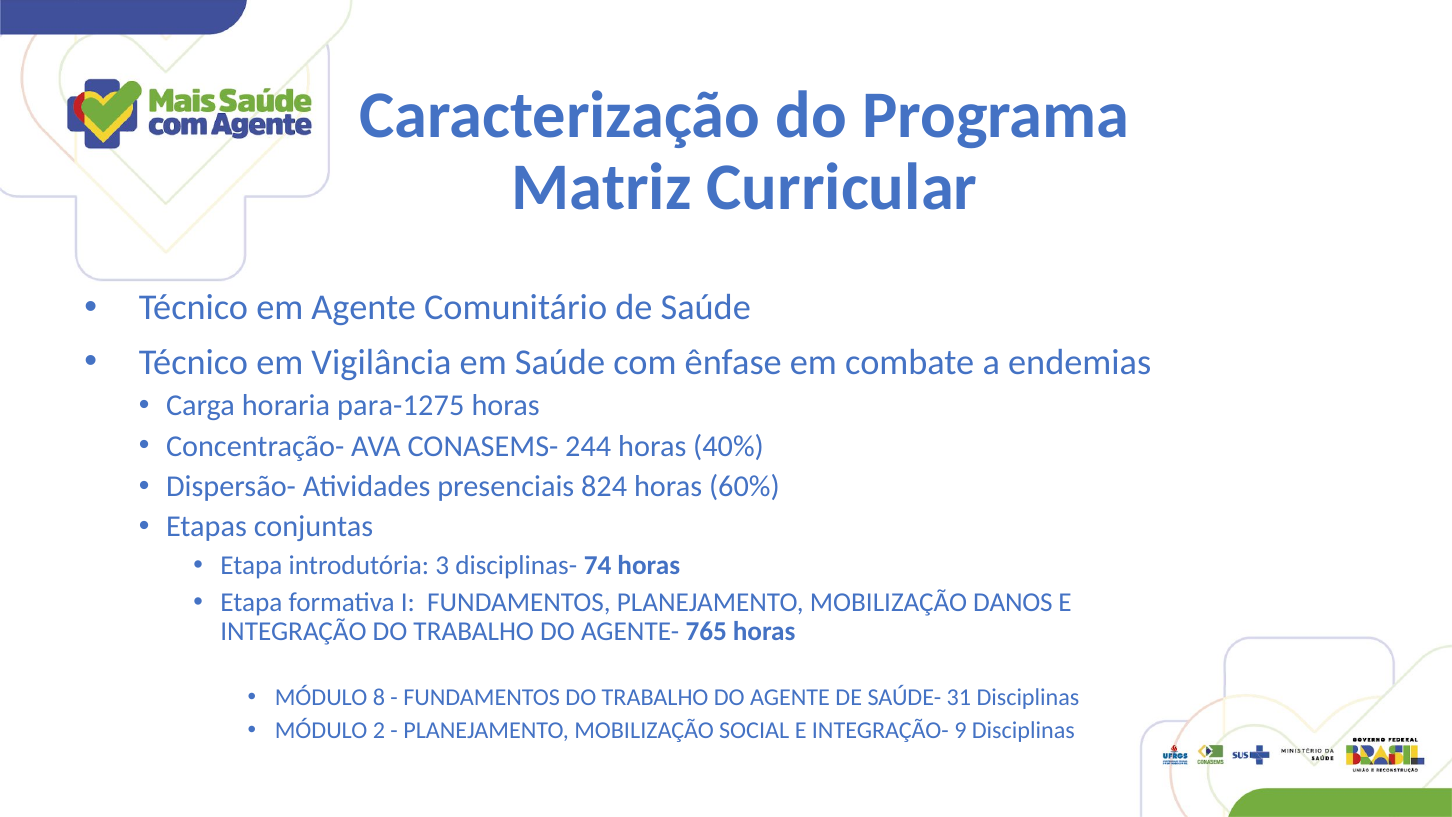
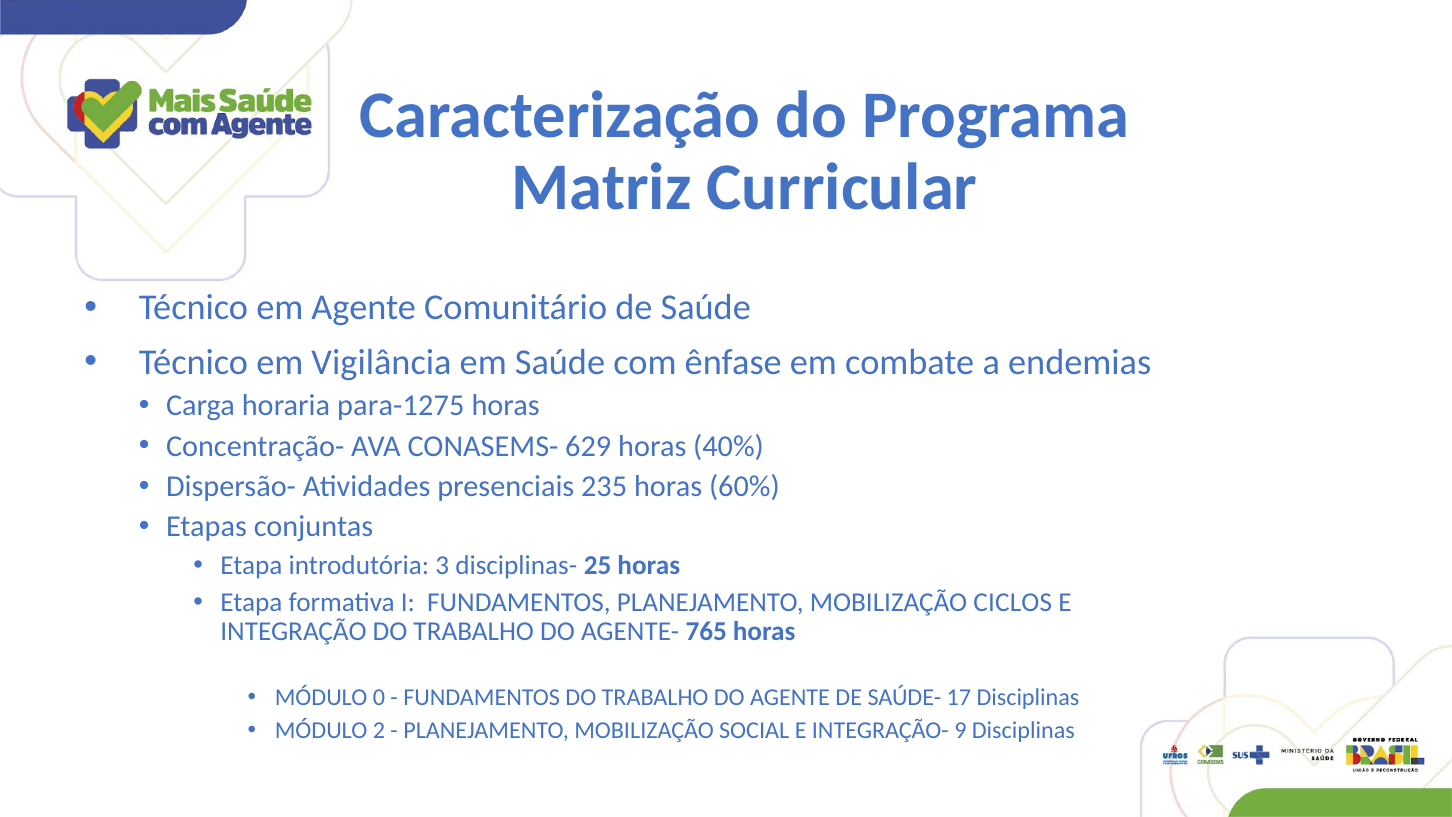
244: 244 -> 629
824: 824 -> 235
74: 74 -> 25
DANOS: DANOS -> CICLOS
8: 8 -> 0
31: 31 -> 17
